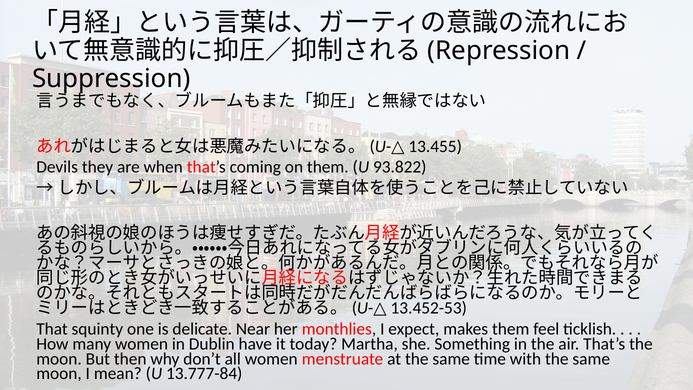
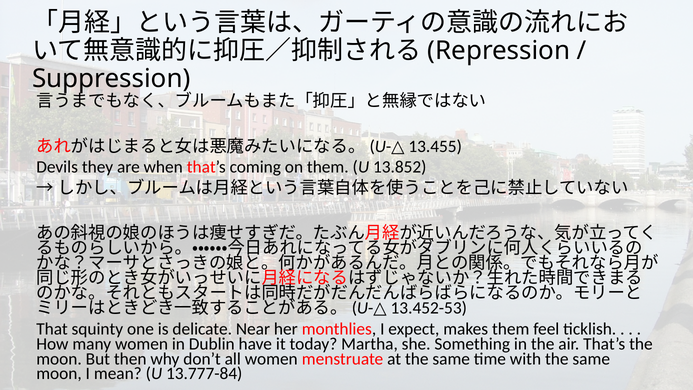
93.822: 93.822 -> 13.852
